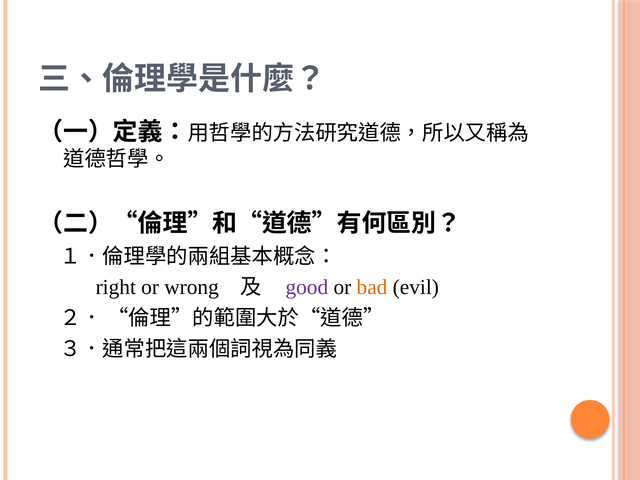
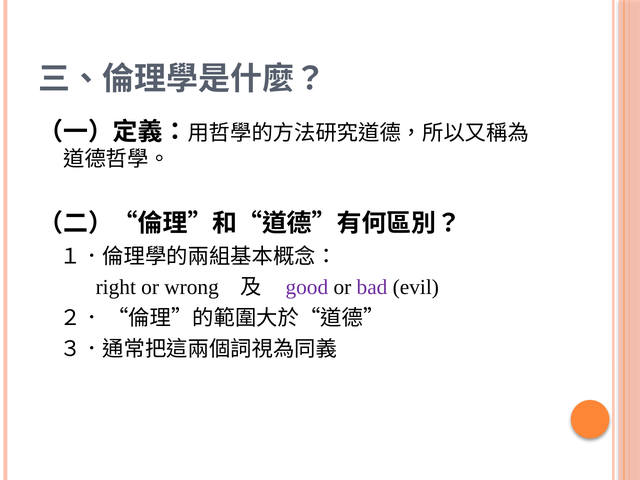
bad colour: orange -> purple
